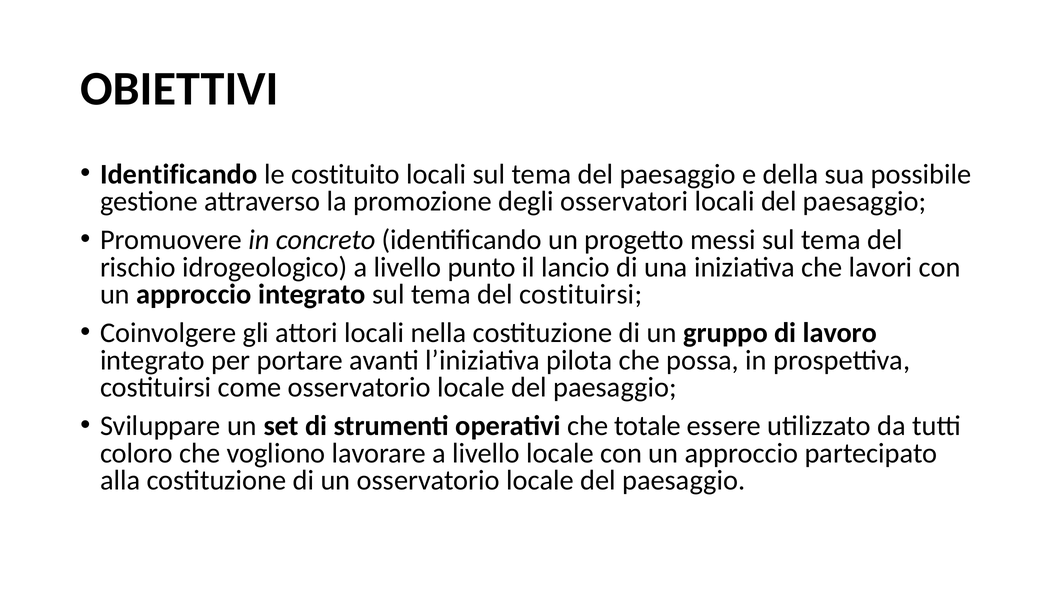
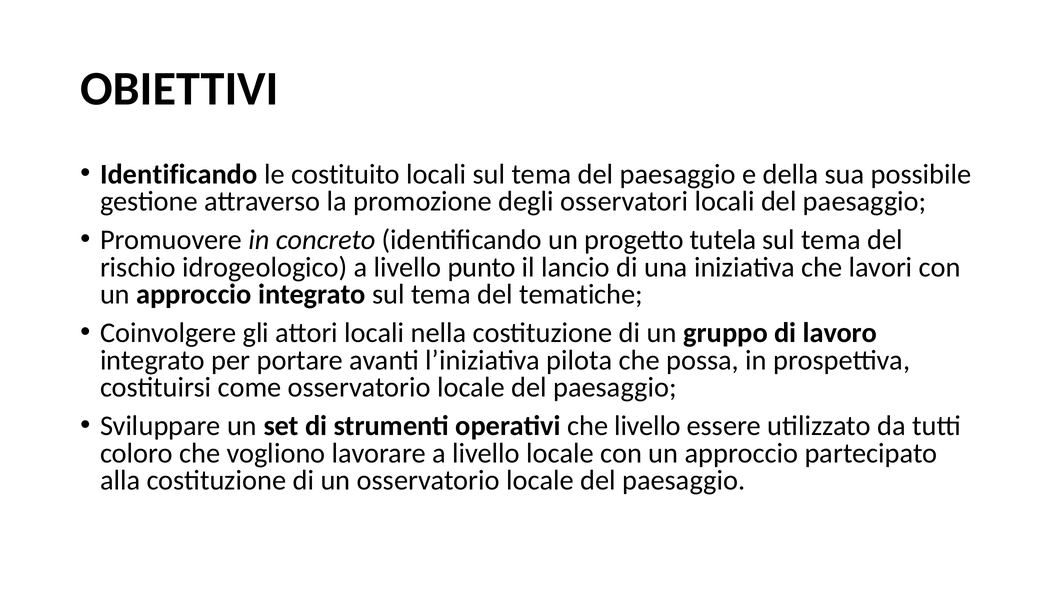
messi: messi -> tutela
del costituirsi: costituirsi -> tematiche
che totale: totale -> livello
